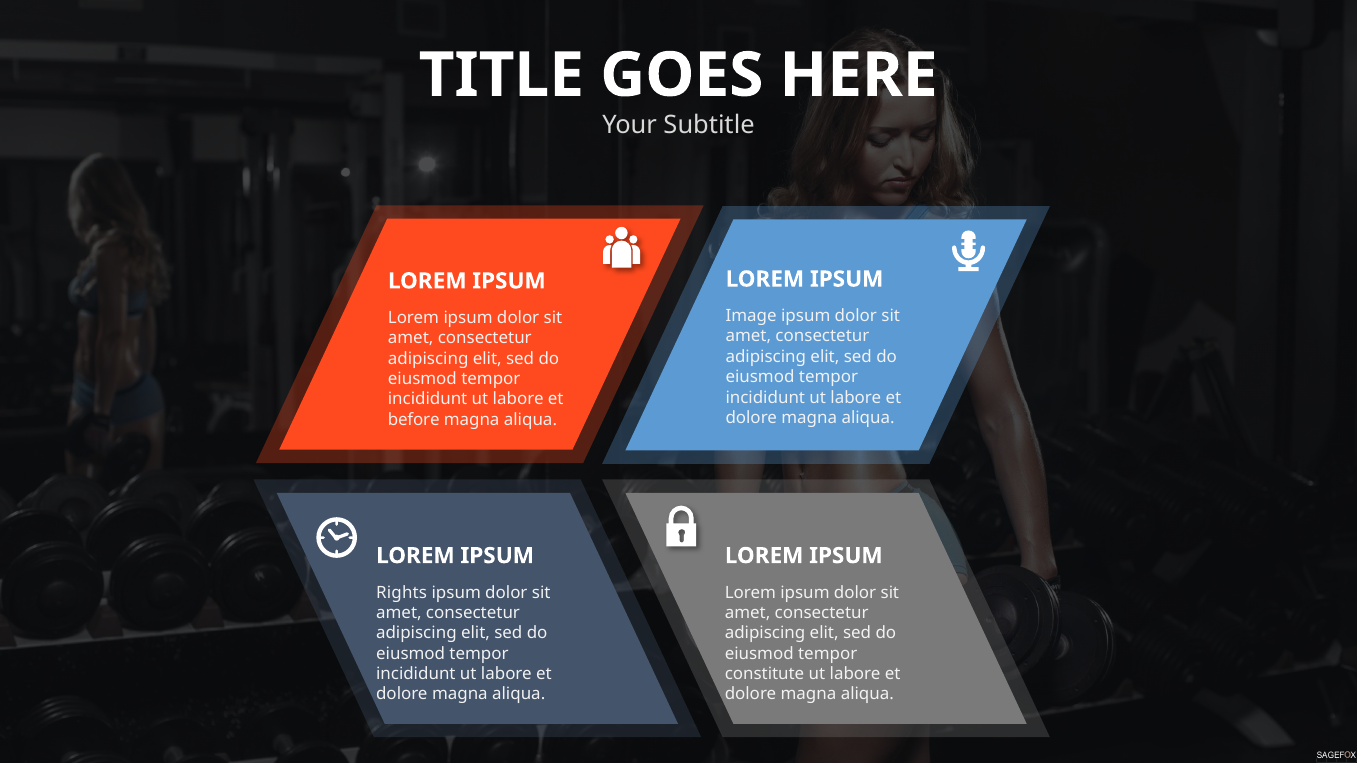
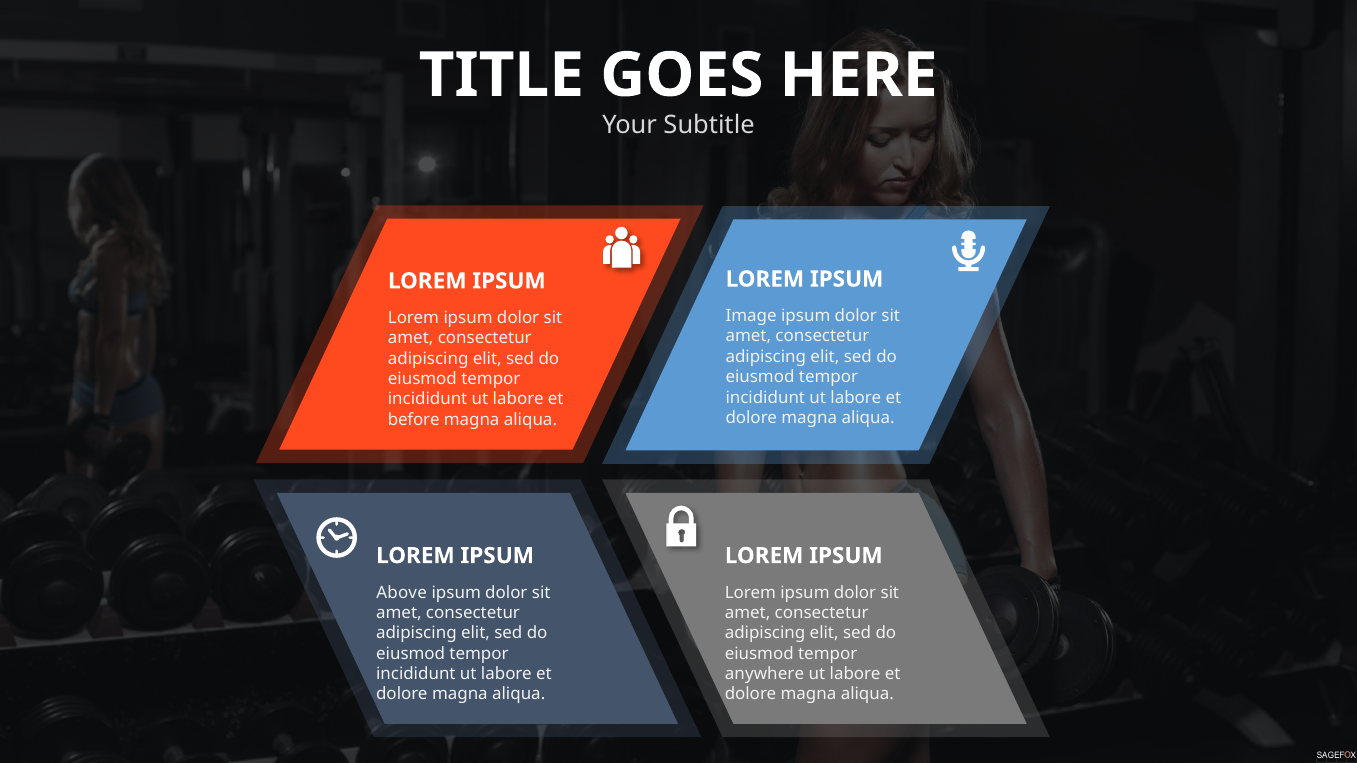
Rights: Rights -> Above
constitute: constitute -> anywhere
